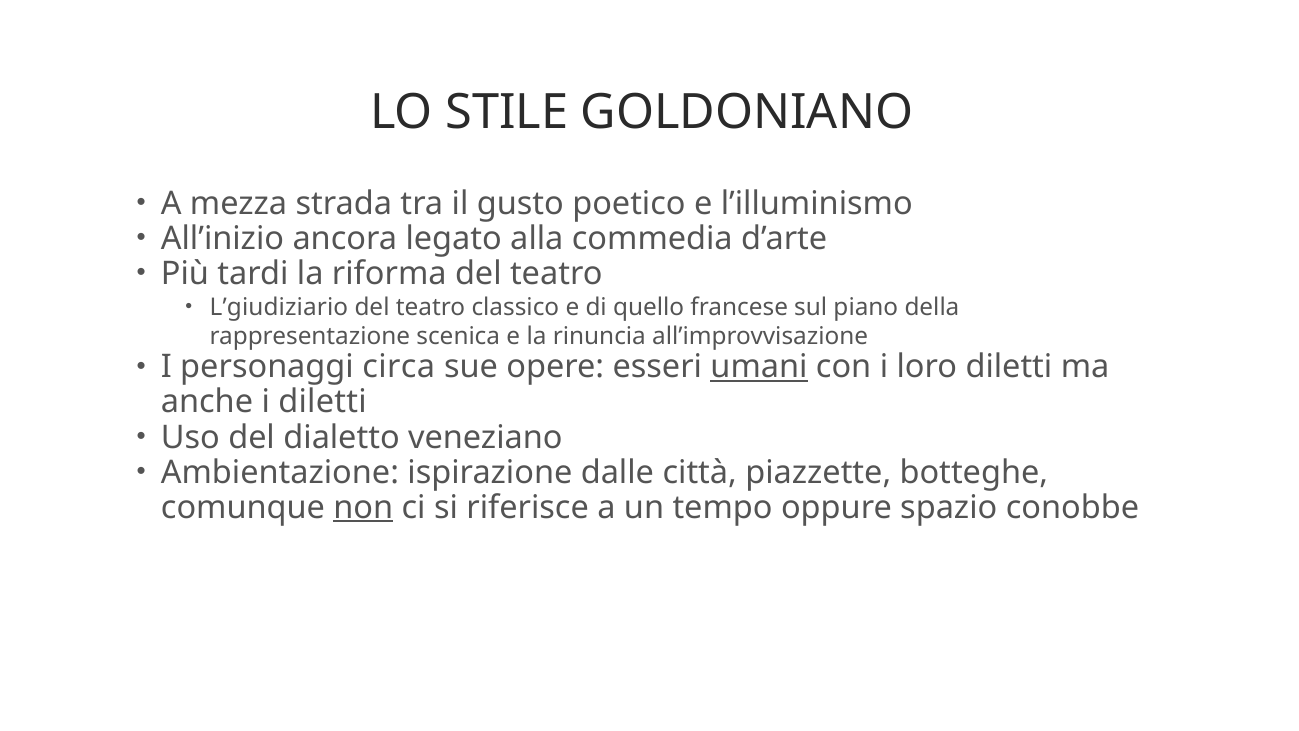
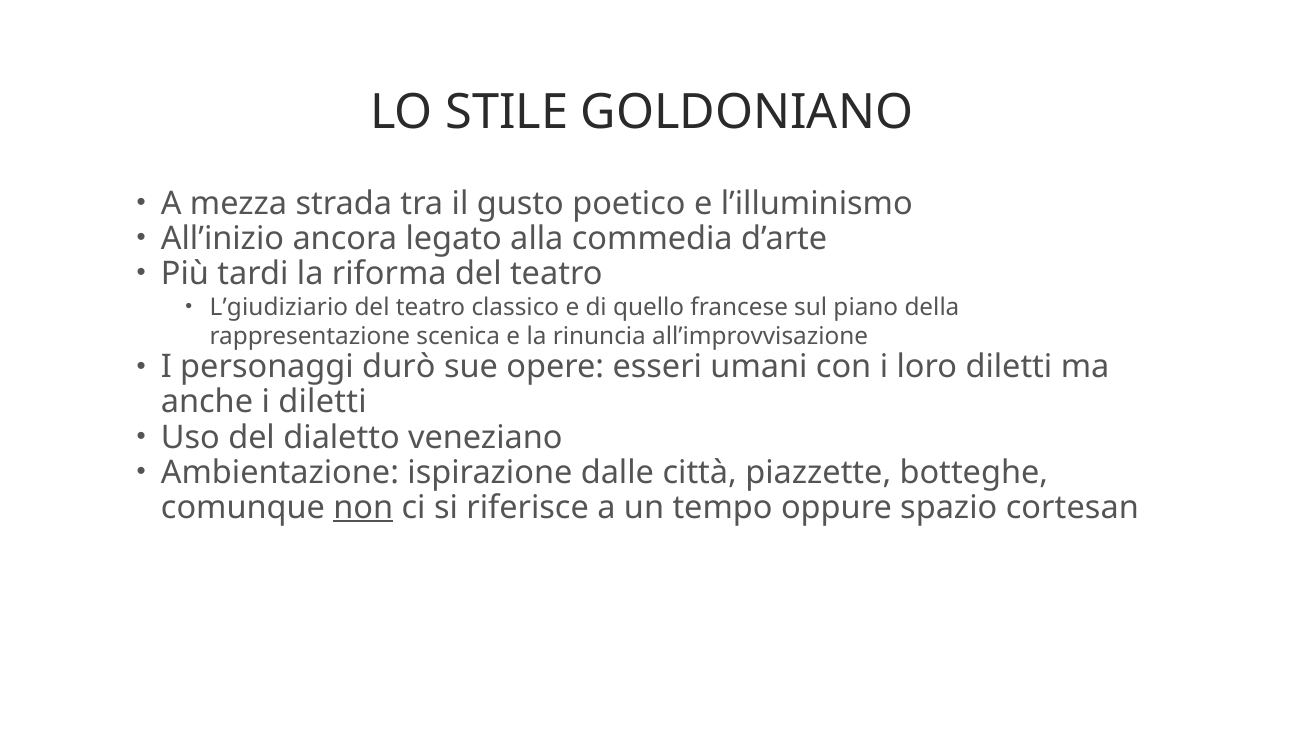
circa: circa -> durò
umani underline: present -> none
conobbe: conobbe -> cortesan
